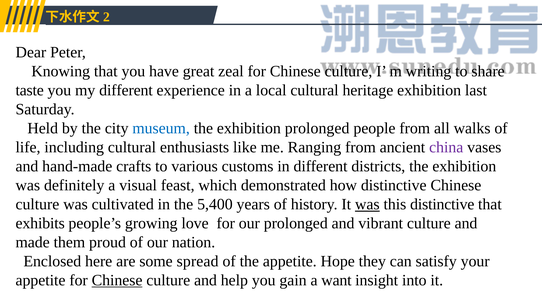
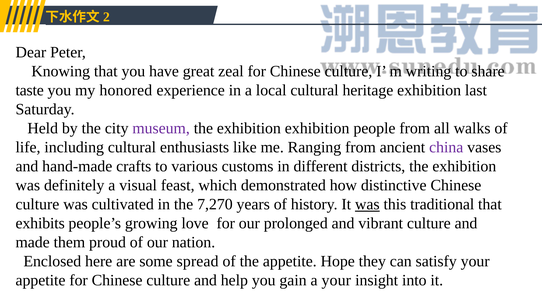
my different: different -> honored
museum colour: blue -> purple
exhibition prolonged: prolonged -> exhibition
5,400: 5,400 -> 7,270
this distinctive: distinctive -> traditional
Chinese at (117, 280) underline: present -> none
a want: want -> your
